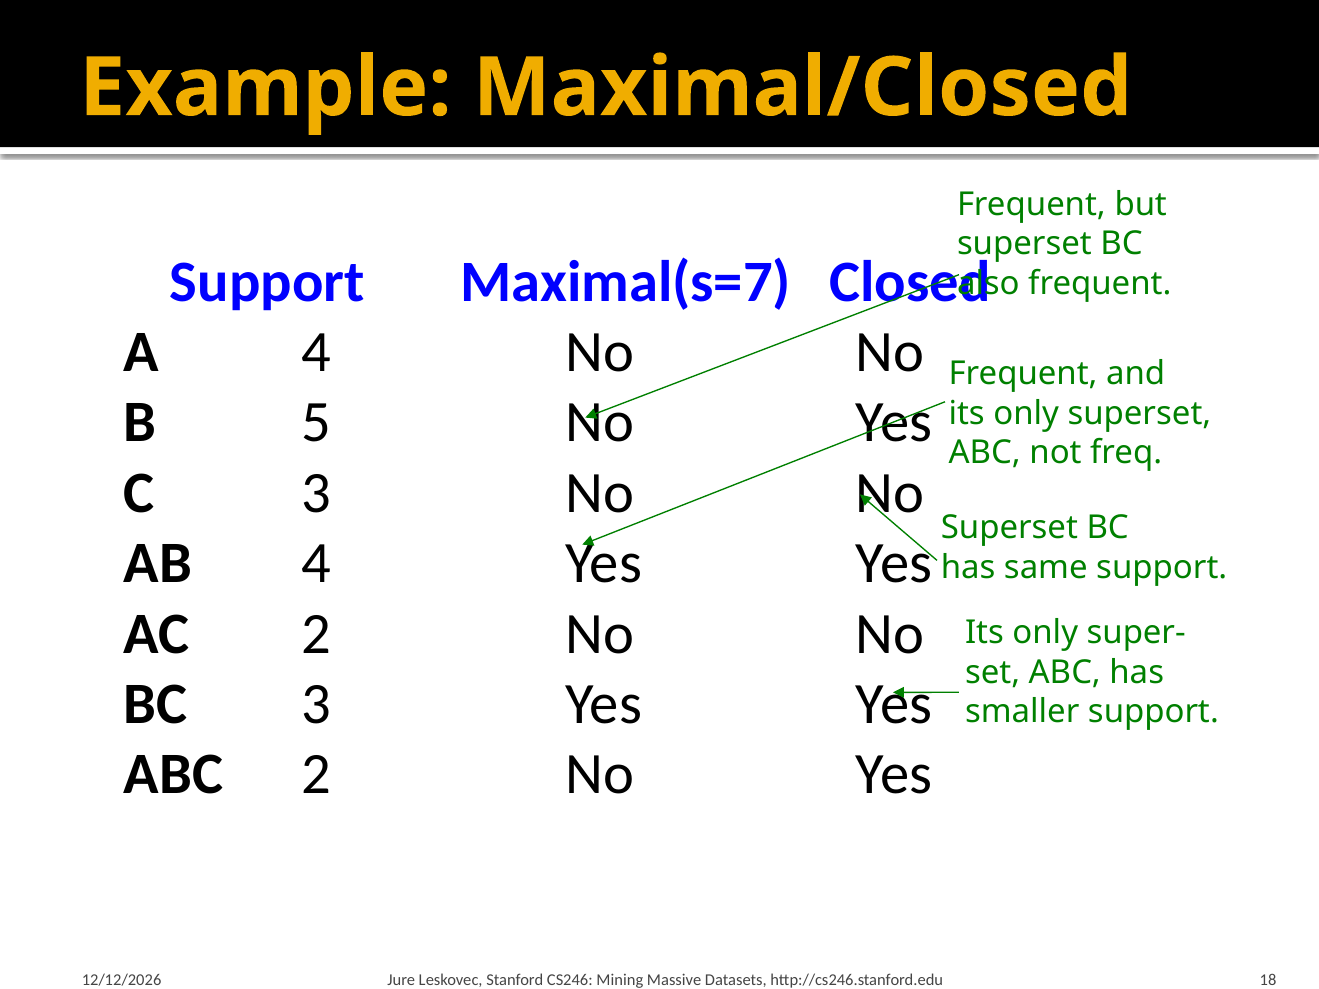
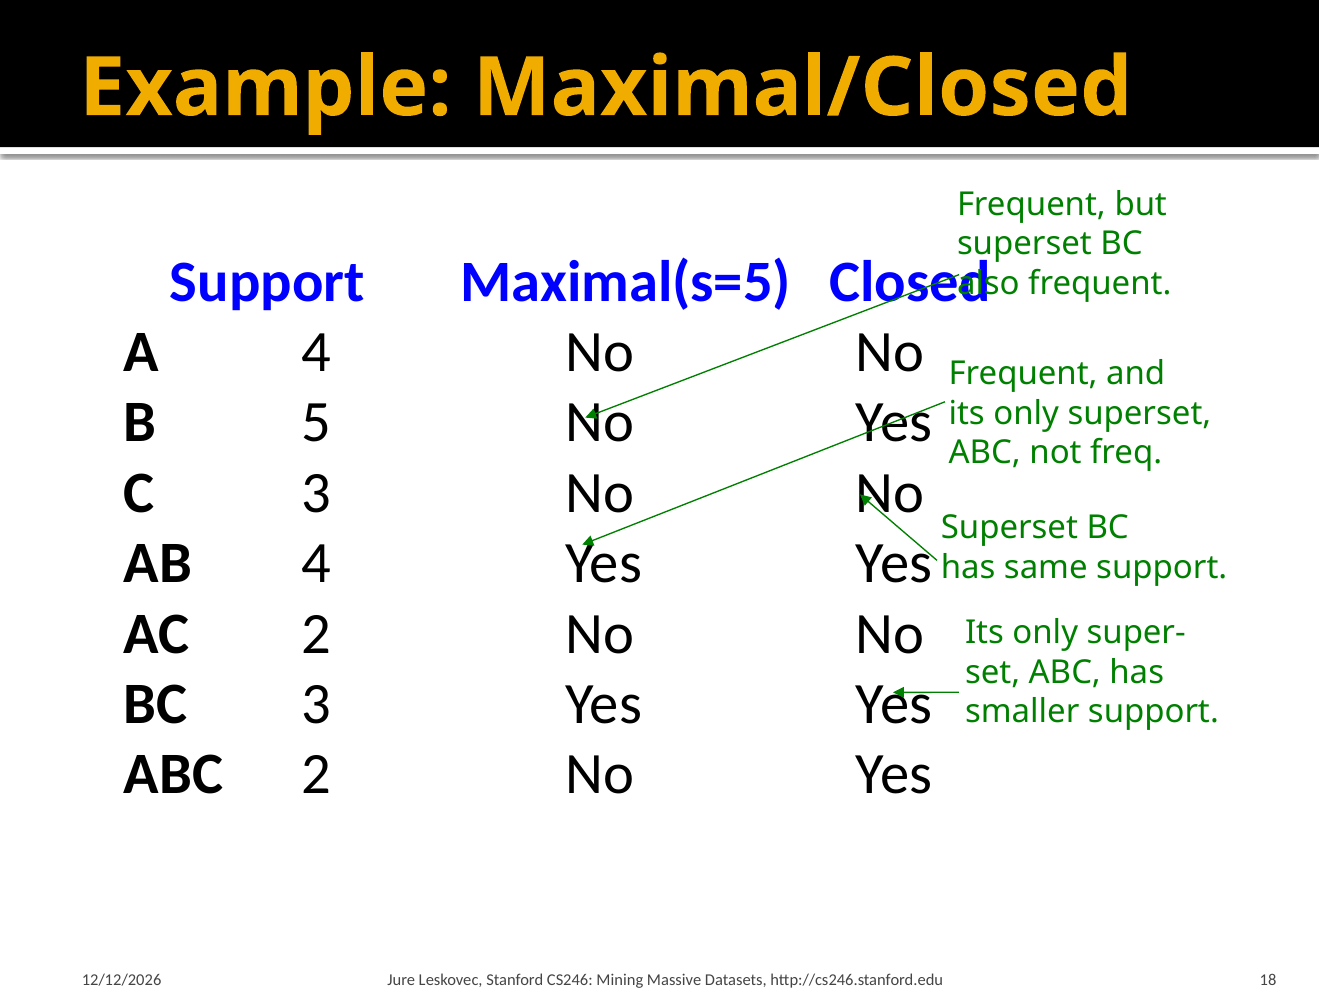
Maximal(s=7: Maximal(s=7 -> Maximal(s=5
